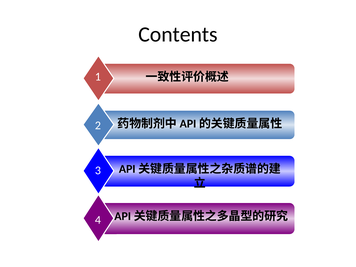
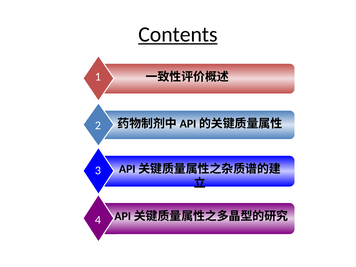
Contents underline: none -> present
